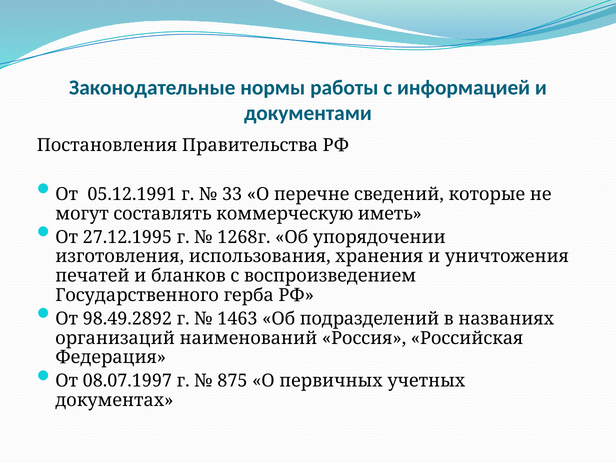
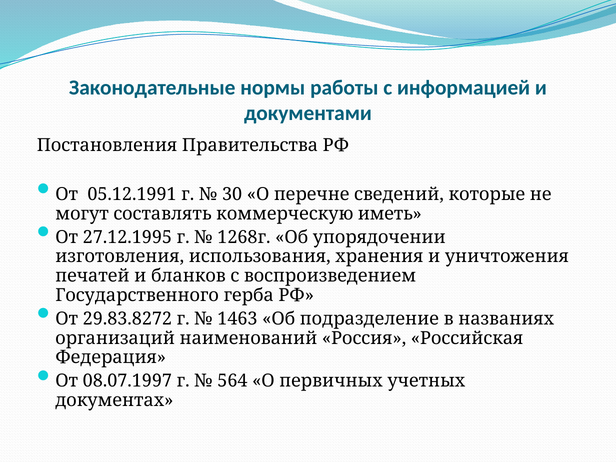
33: 33 -> 30
98.49.2892: 98.49.2892 -> 29.83.8272
подразделений: подразделений -> подразделение
875: 875 -> 564
